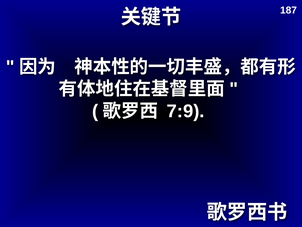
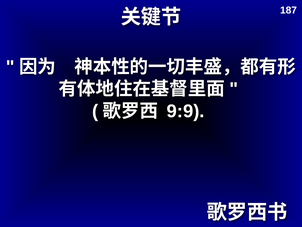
7:9: 7:9 -> 9:9
